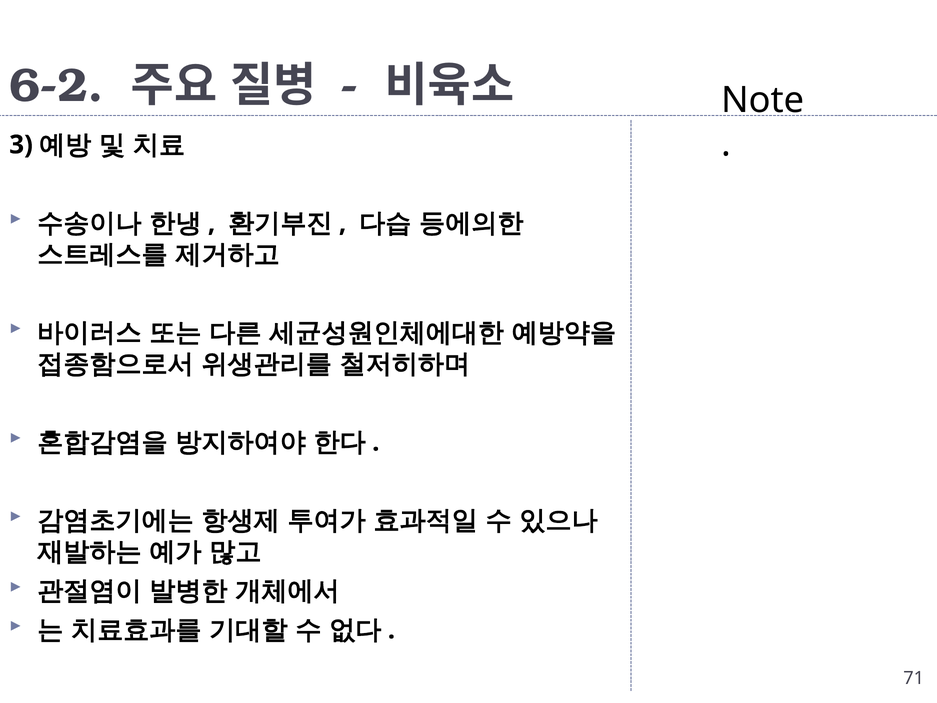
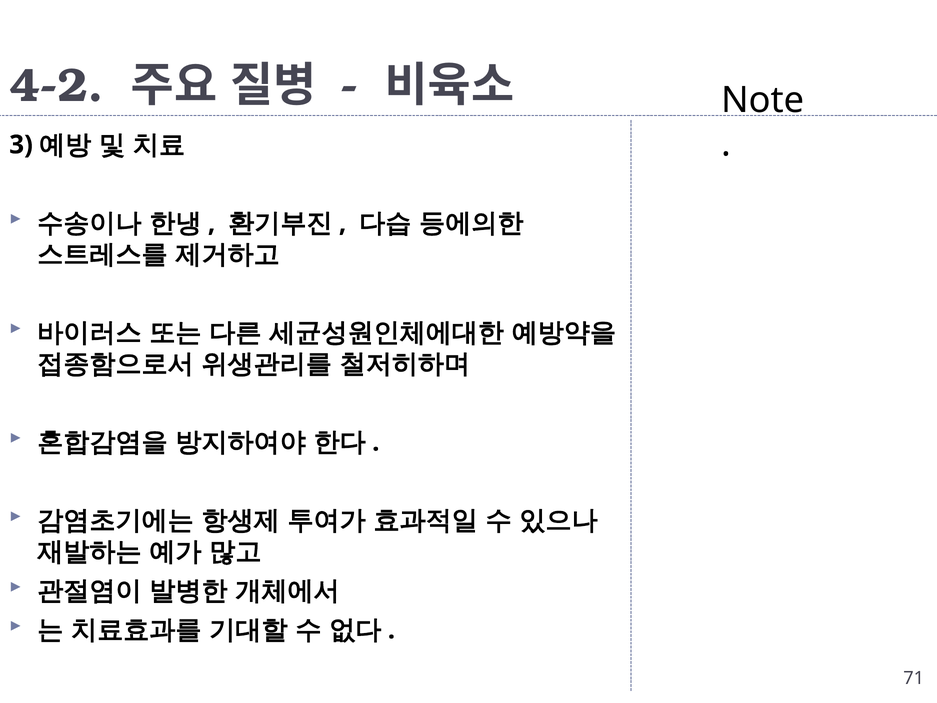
6-2: 6-2 -> 4-2
